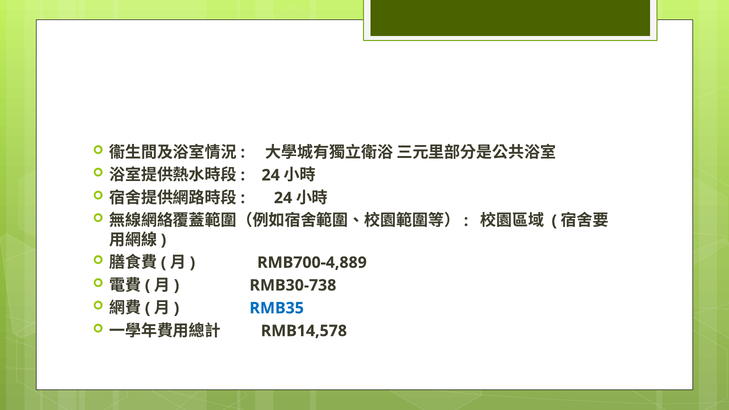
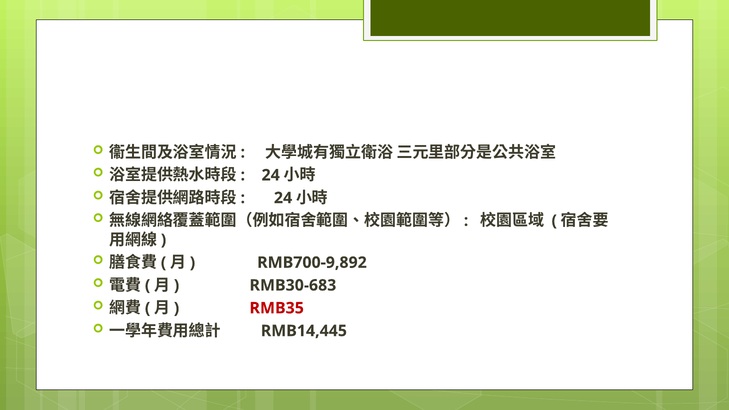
RMB700-4,889: RMB700-4,889 -> RMB700-9,892
RMB30-738: RMB30-738 -> RMB30-683
RMB35 colour: blue -> red
RMB14,578: RMB14,578 -> RMB14,445
